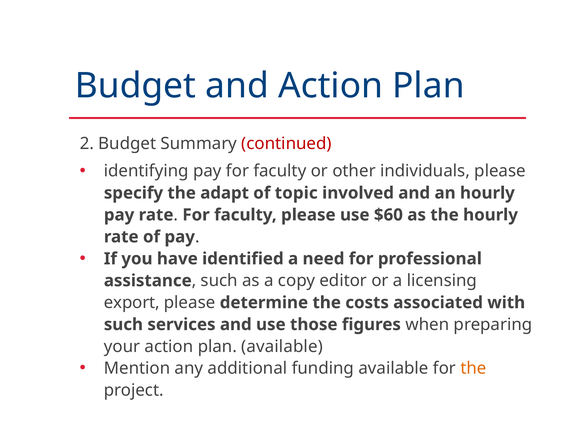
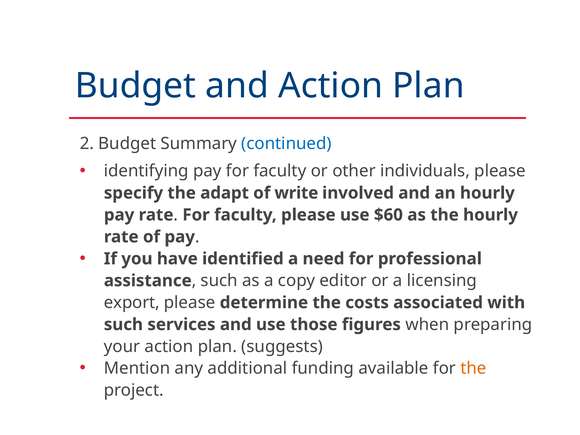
continued colour: red -> blue
topic: topic -> write
plan available: available -> suggests
